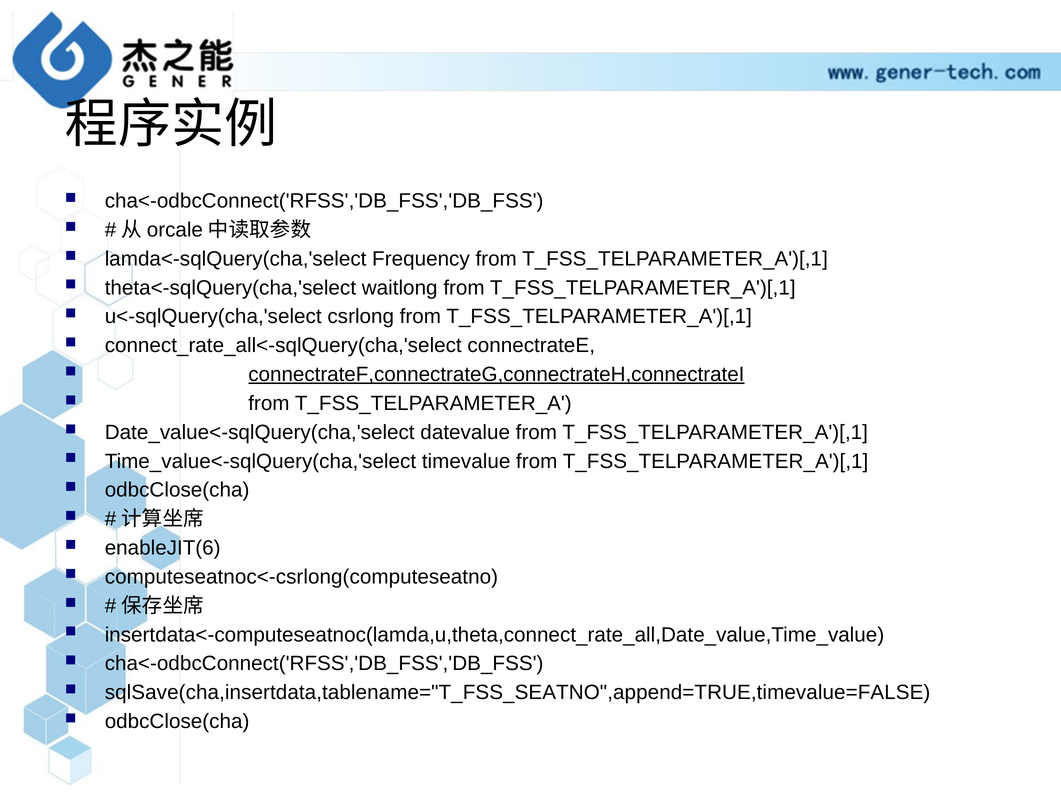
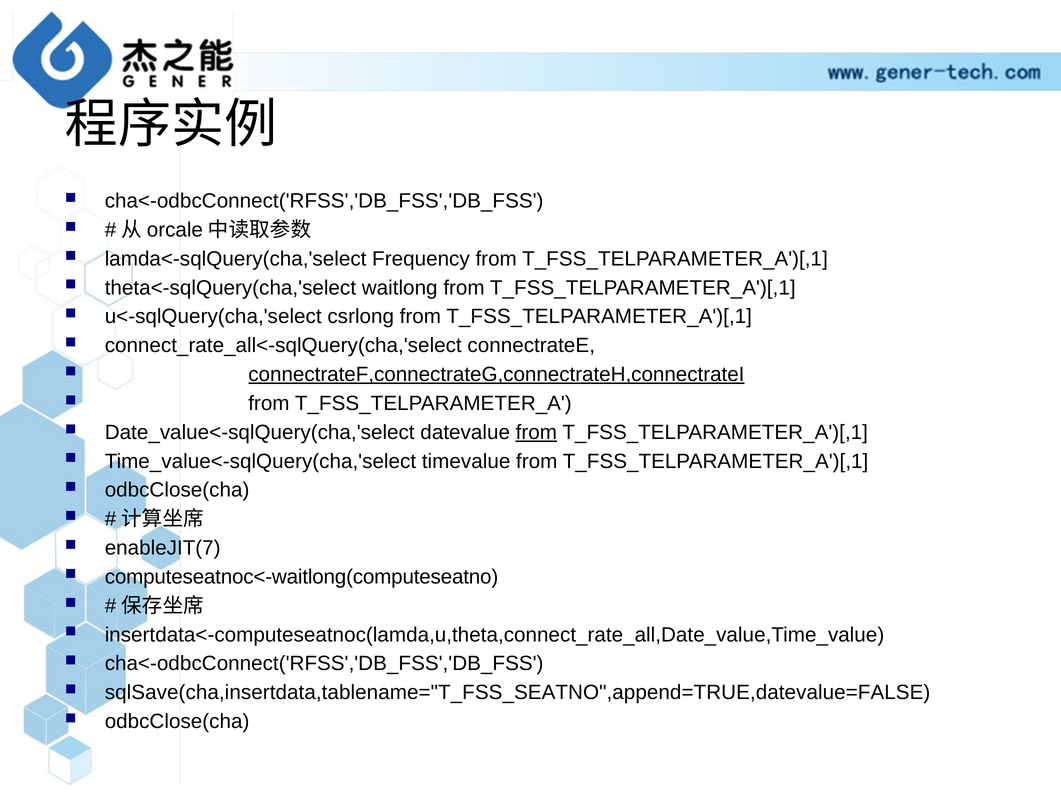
from at (536, 432) underline: none -> present
enableJIT(6: enableJIT(6 -> enableJIT(7
computeseatnoc<-csrlong(computeseatno: computeseatnoc<-csrlong(computeseatno -> computeseatnoc<-waitlong(computeseatno
sqlSave(cha,insertdata,tablename="T_FSS_SEATNO",append=TRUE,timevalue=FALSE: sqlSave(cha,insertdata,tablename="T_FSS_SEATNO",append=TRUE,timevalue=FALSE -> sqlSave(cha,insertdata,tablename="T_FSS_SEATNO",append=TRUE,datevalue=FALSE
